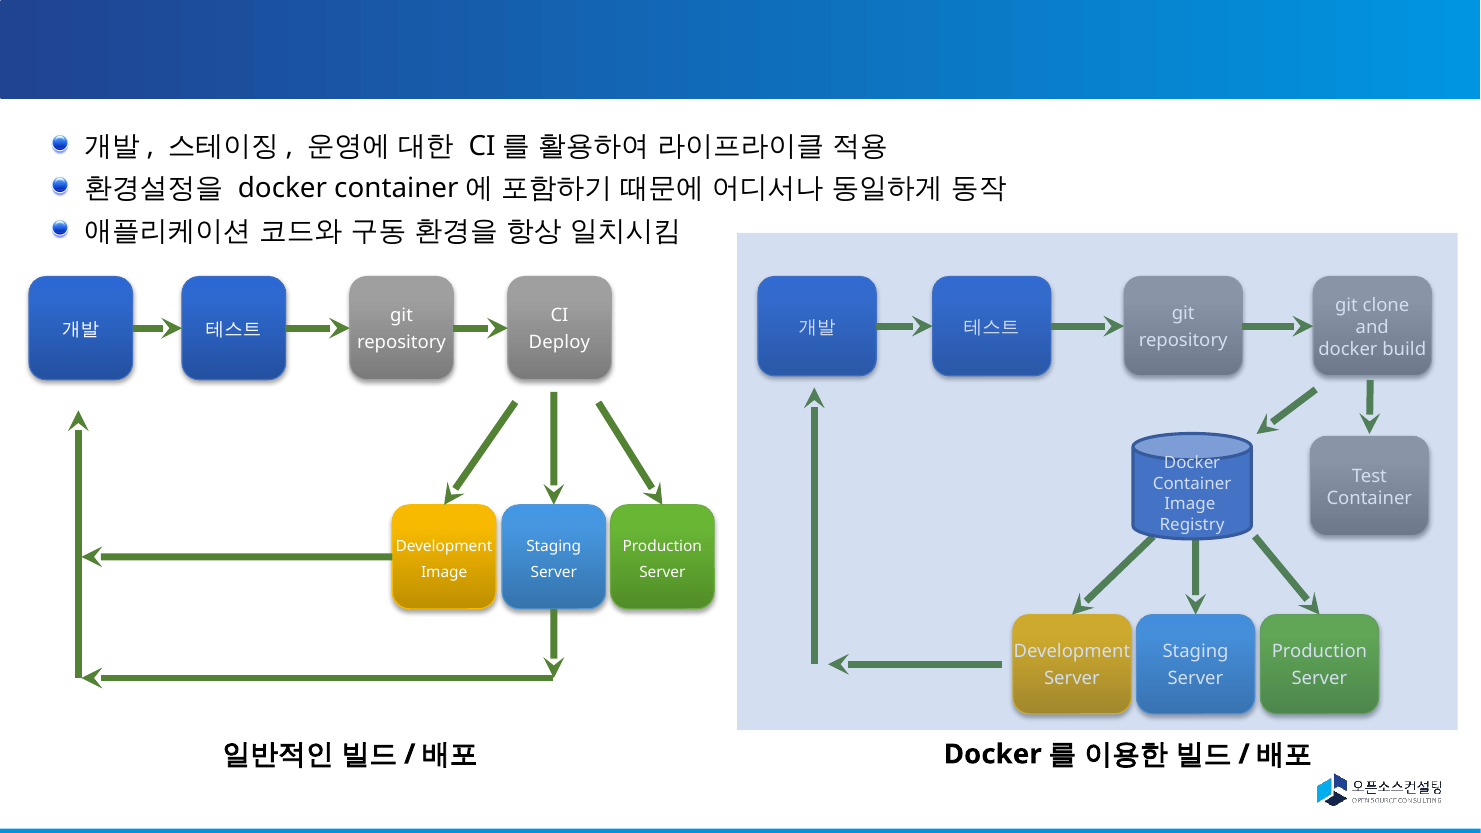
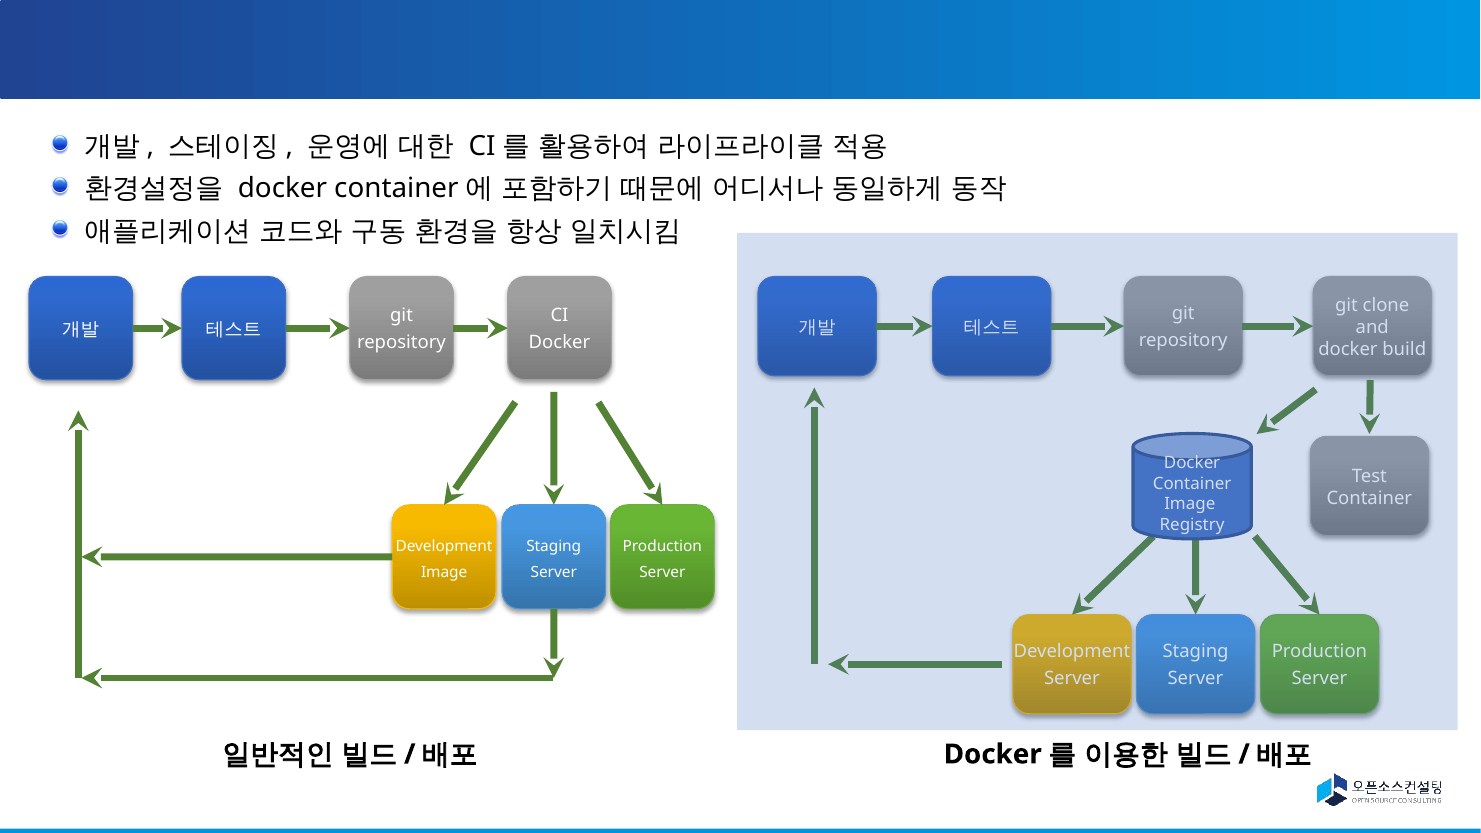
Deploy at (559, 343): Deploy -> Docker
